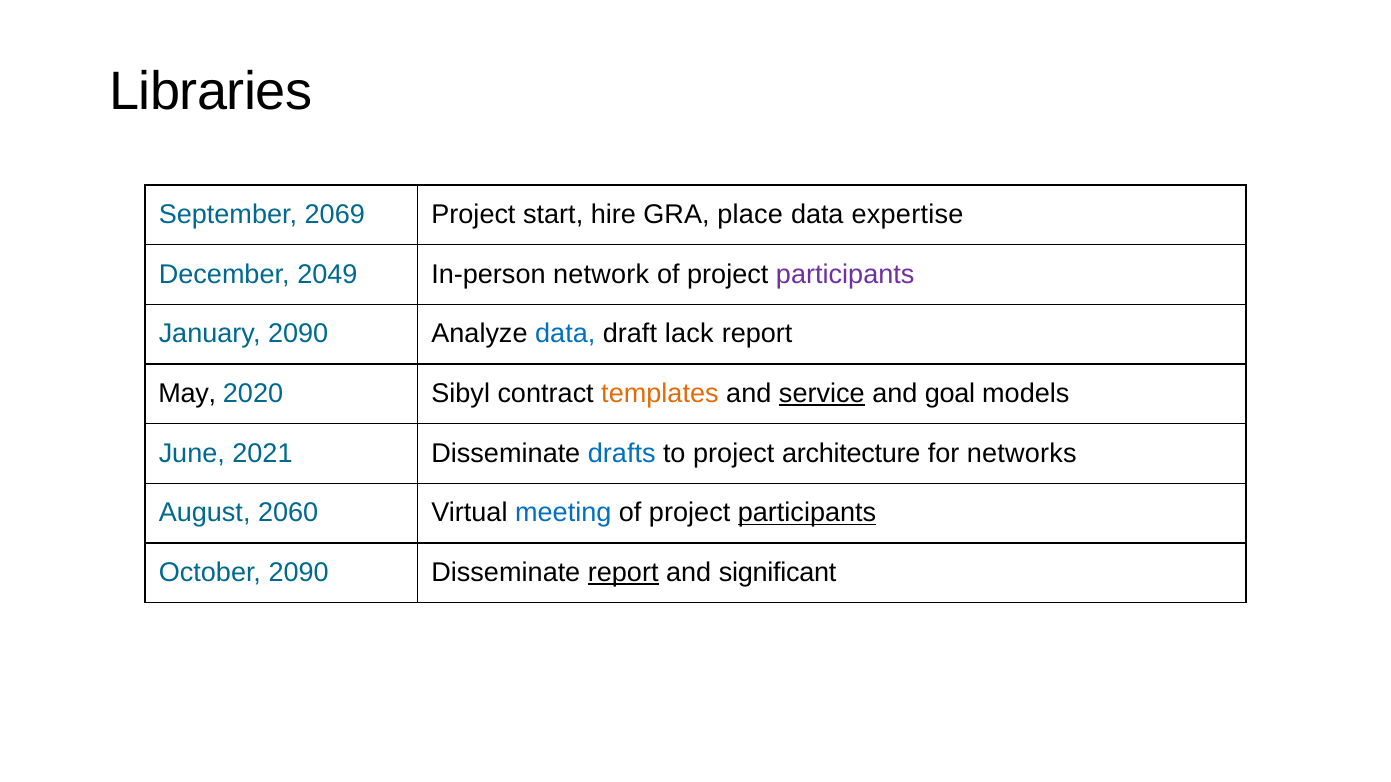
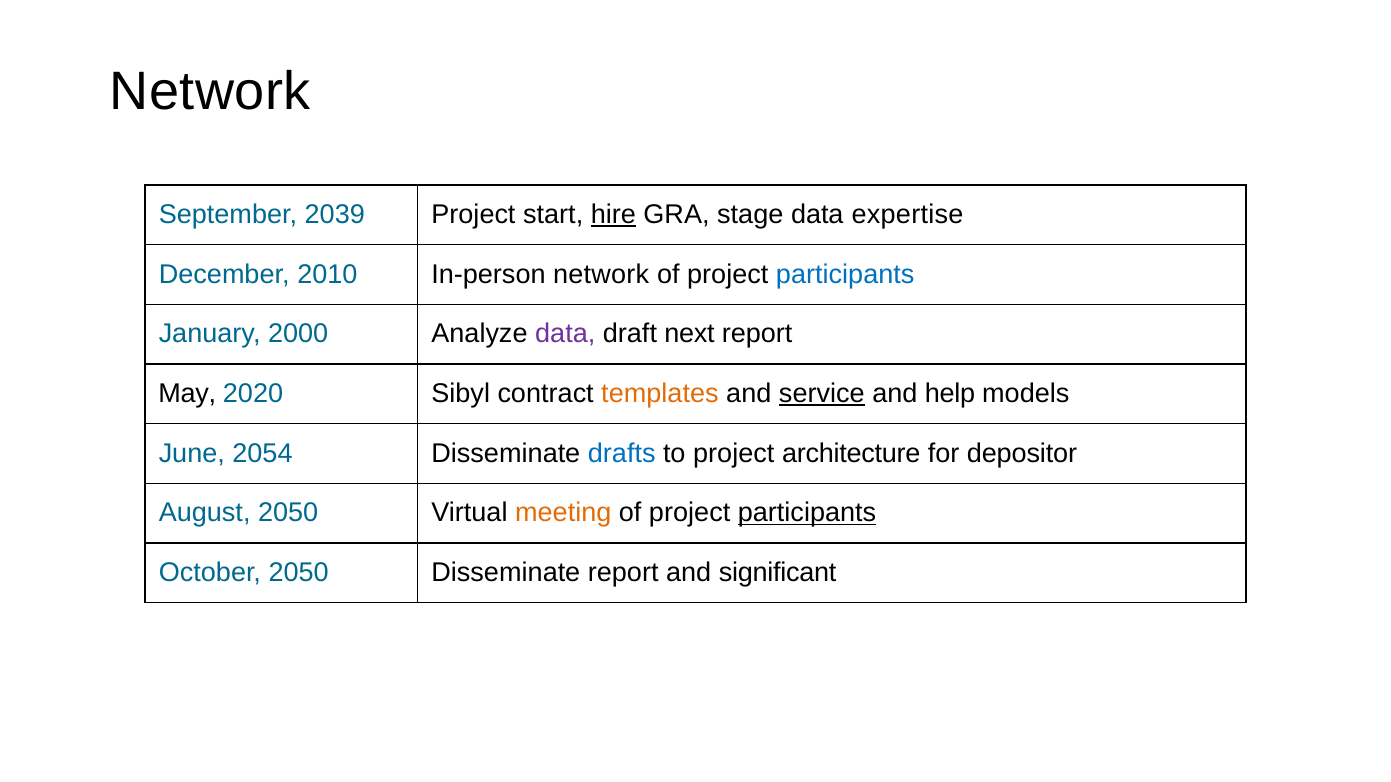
Libraries at (211, 92): Libraries -> Network
2069: 2069 -> 2039
hire underline: none -> present
place: place -> stage
2049: 2049 -> 2010
participants at (845, 274) colour: purple -> blue
January 2090: 2090 -> 2000
data at (565, 334) colour: blue -> purple
lack: lack -> next
goal: goal -> help
2021: 2021 -> 2054
networks: networks -> depositor
August 2060: 2060 -> 2050
meeting colour: blue -> orange
October 2090: 2090 -> 2050
report at (623, 573) underline: present -> none
